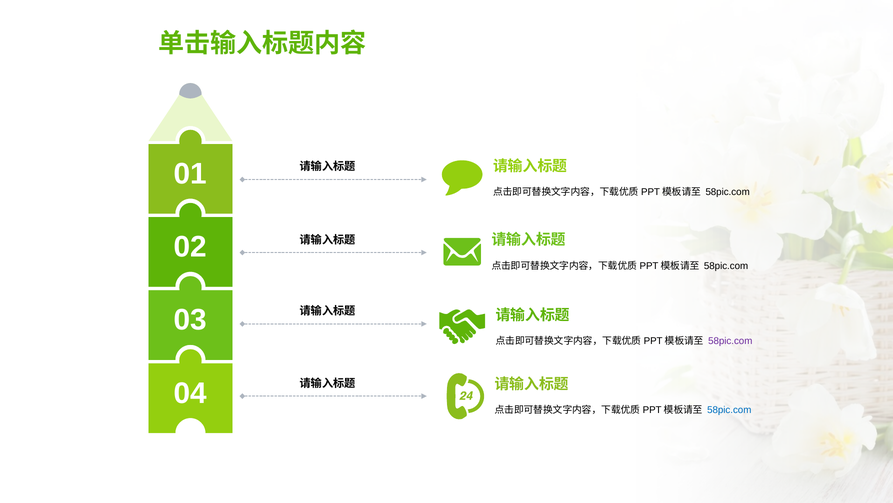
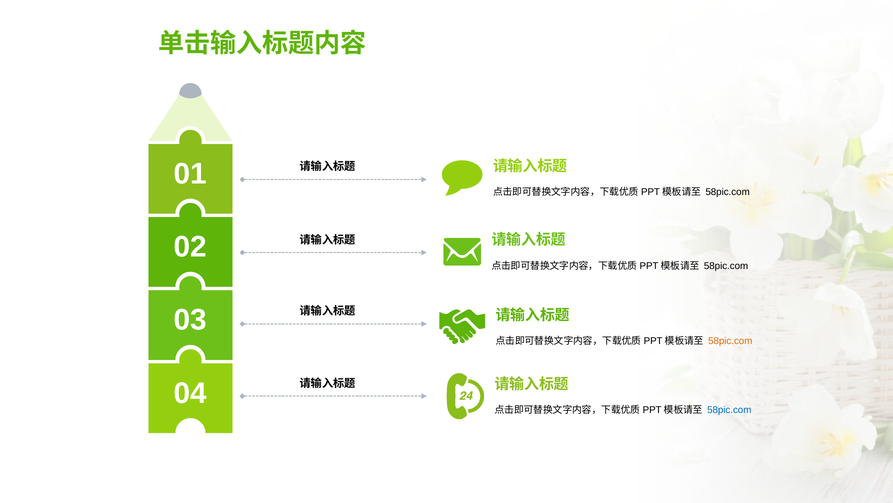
58pic.com at (730, 340) colour: purple -> orange
